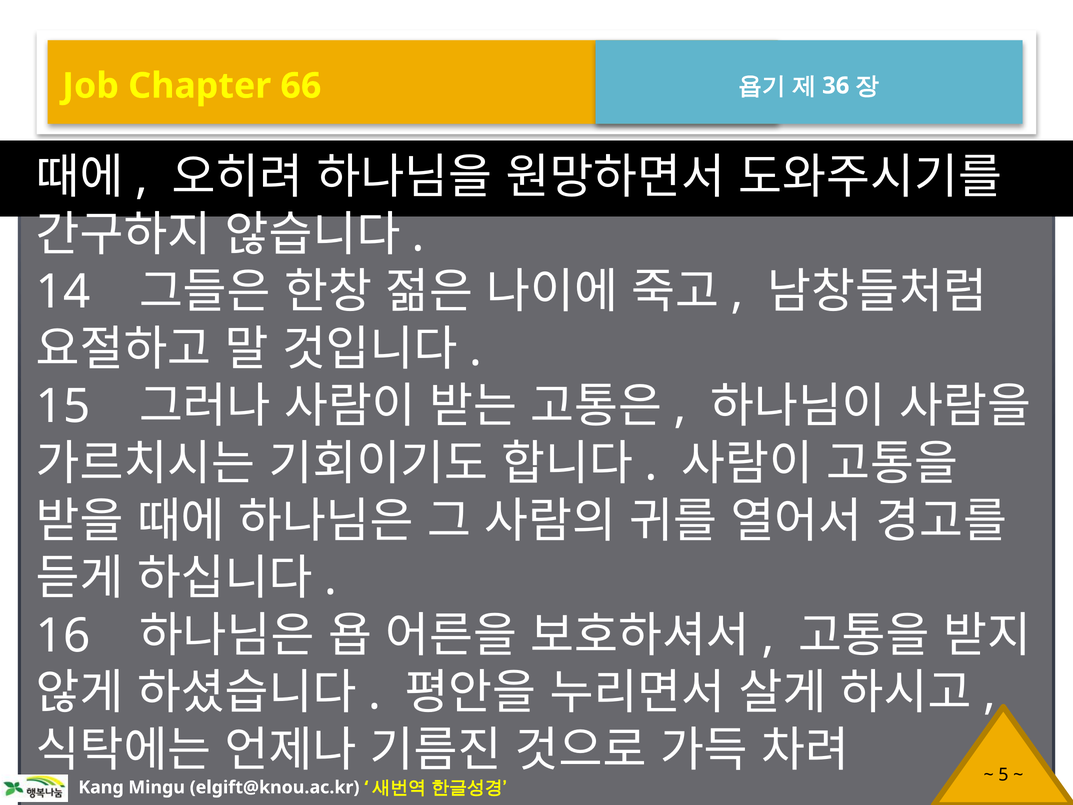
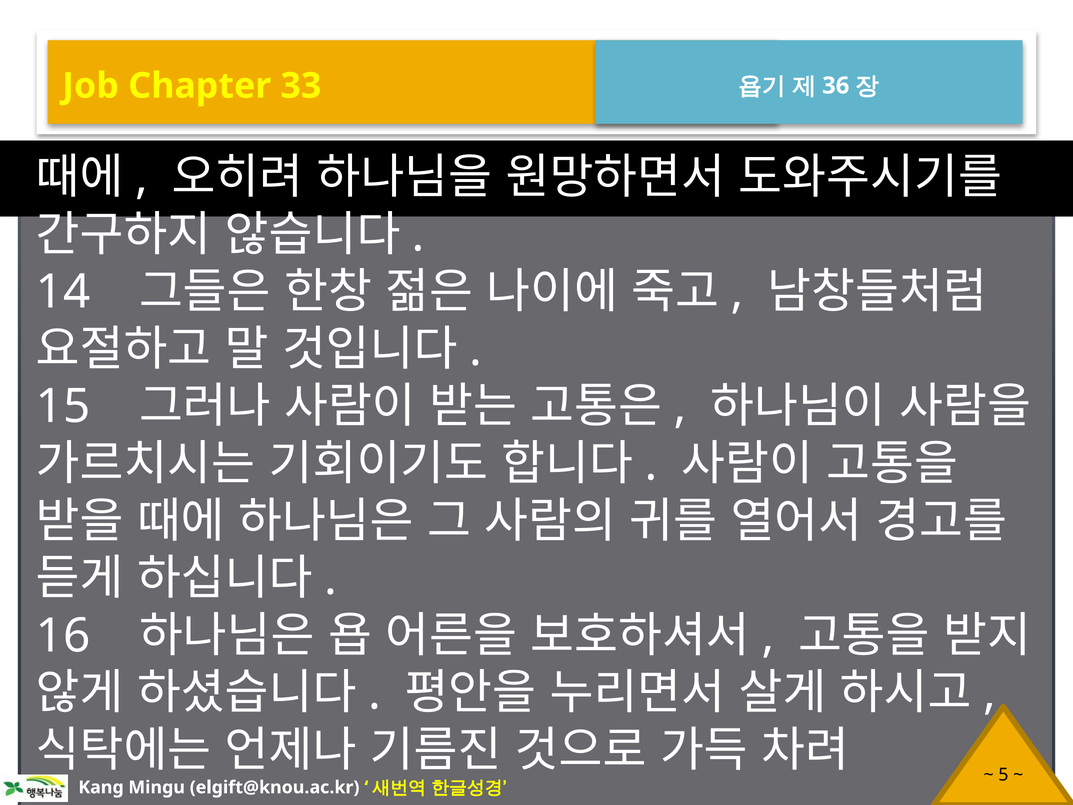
66: 66 -> 33
